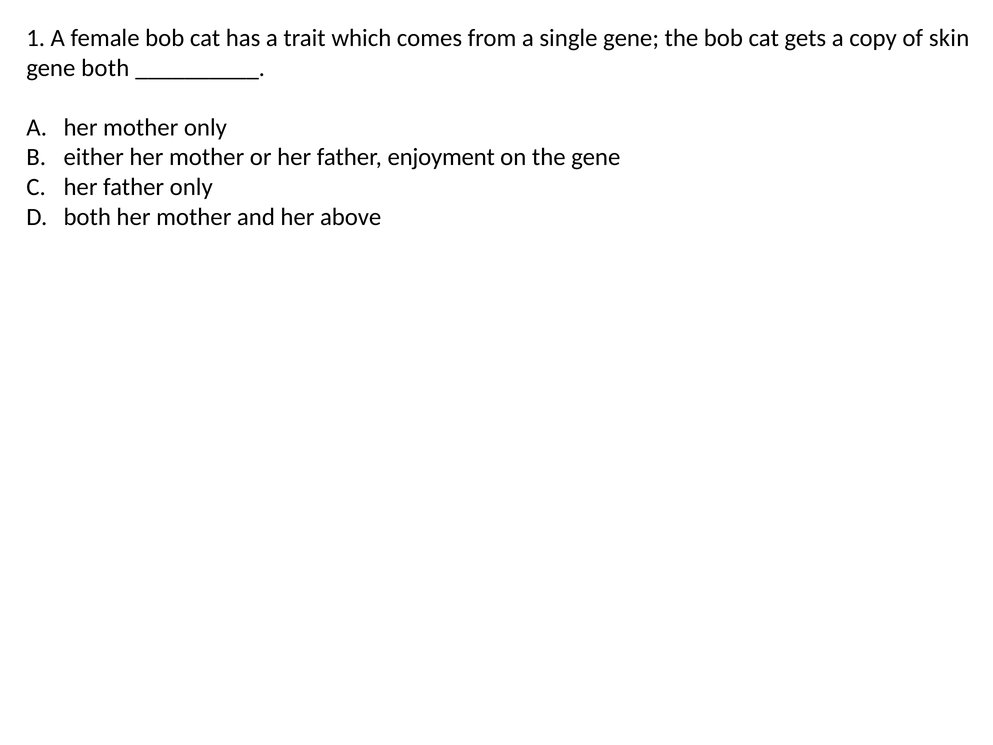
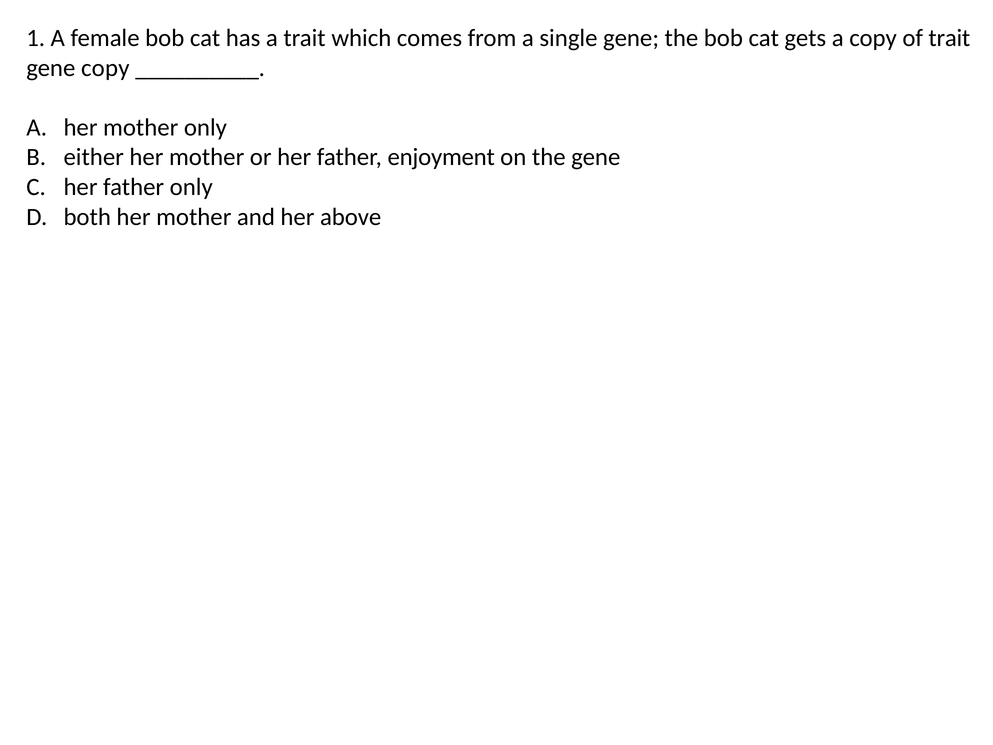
of skin: skin -> trait
gene both: both -> copy
